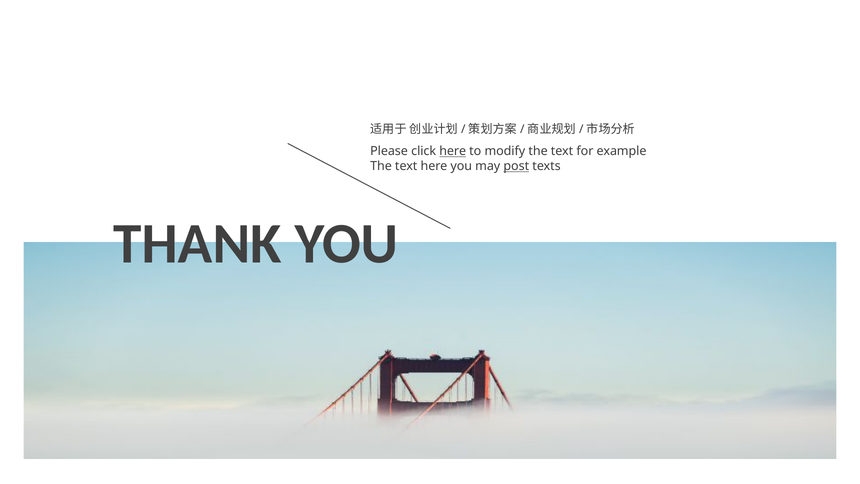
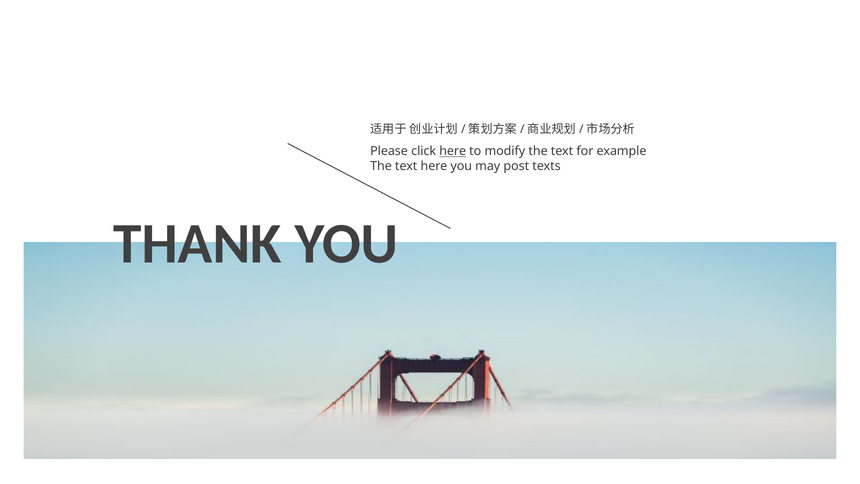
post underline: present -> none
